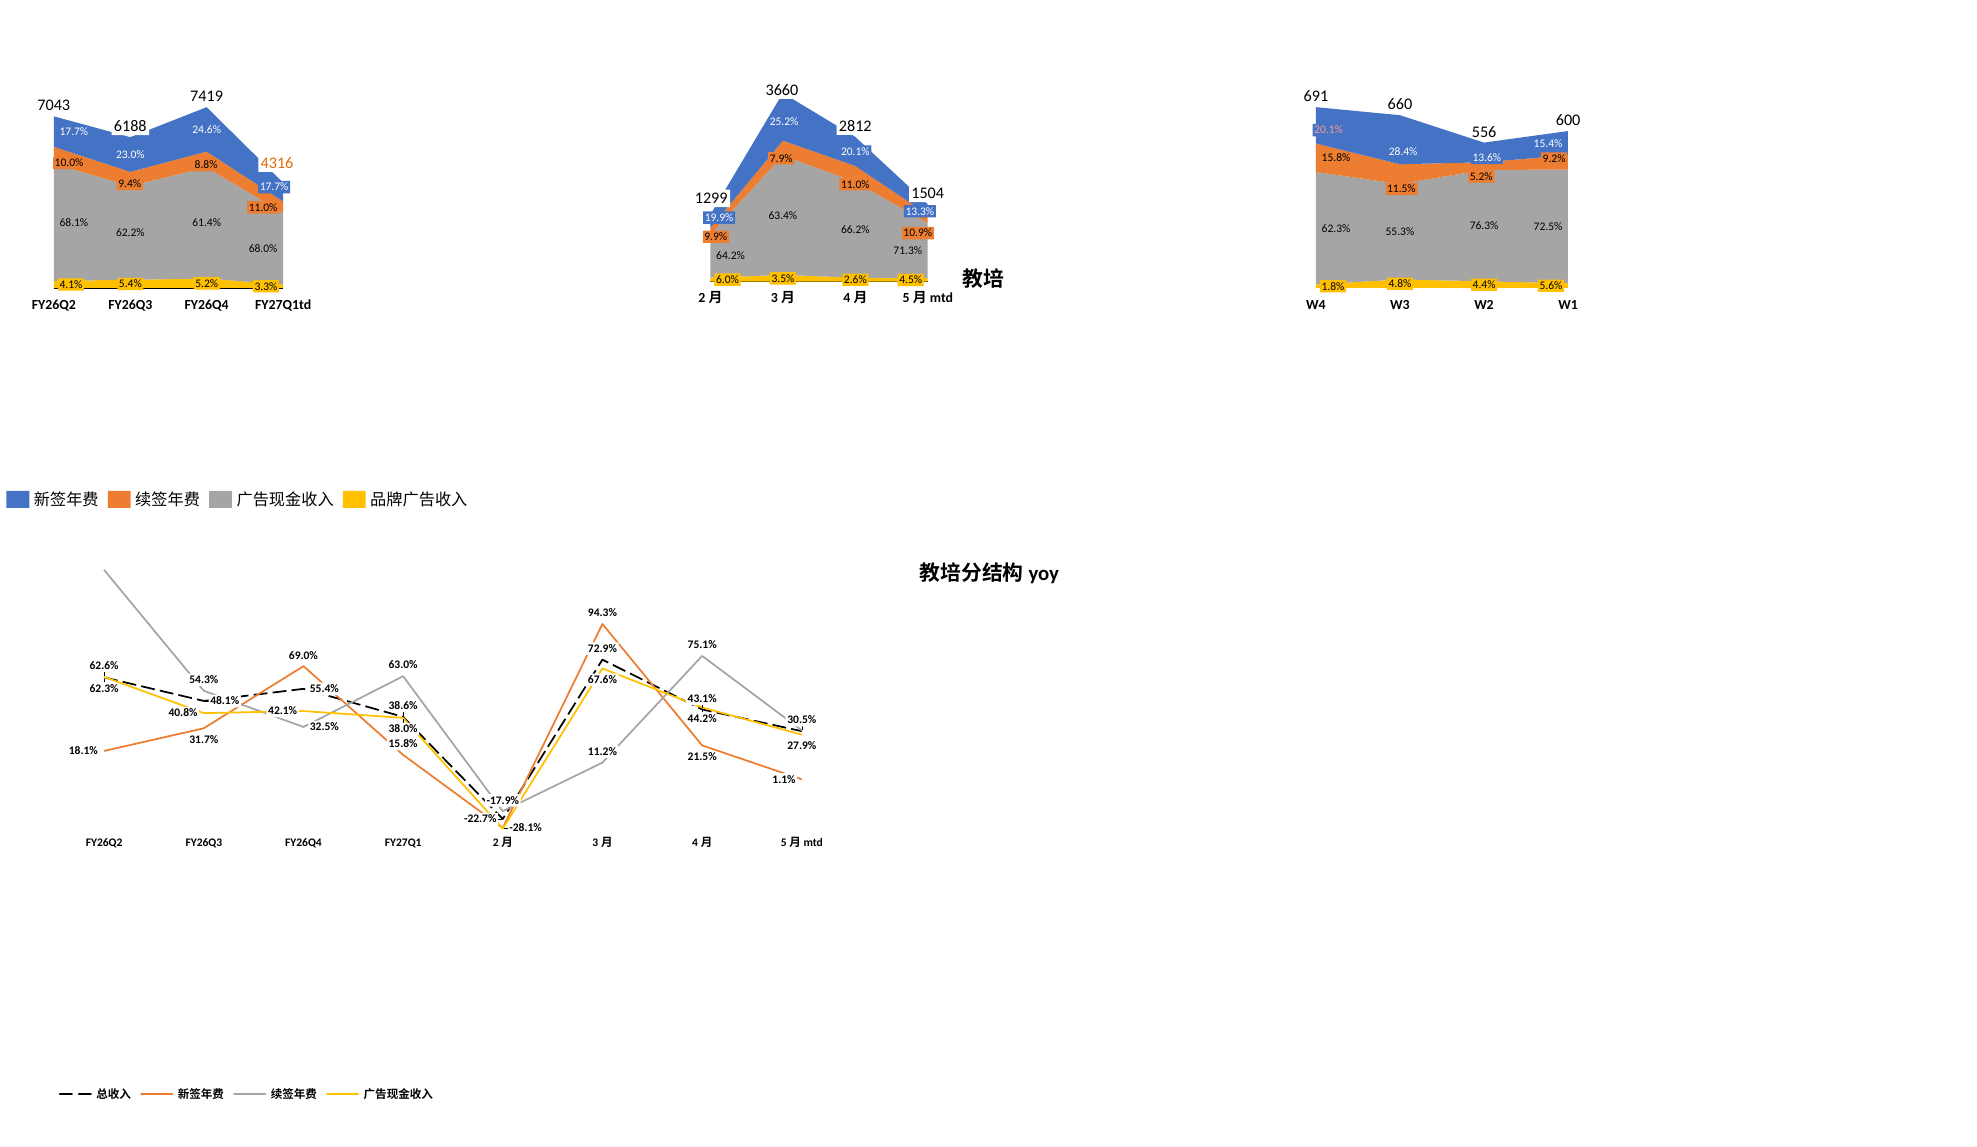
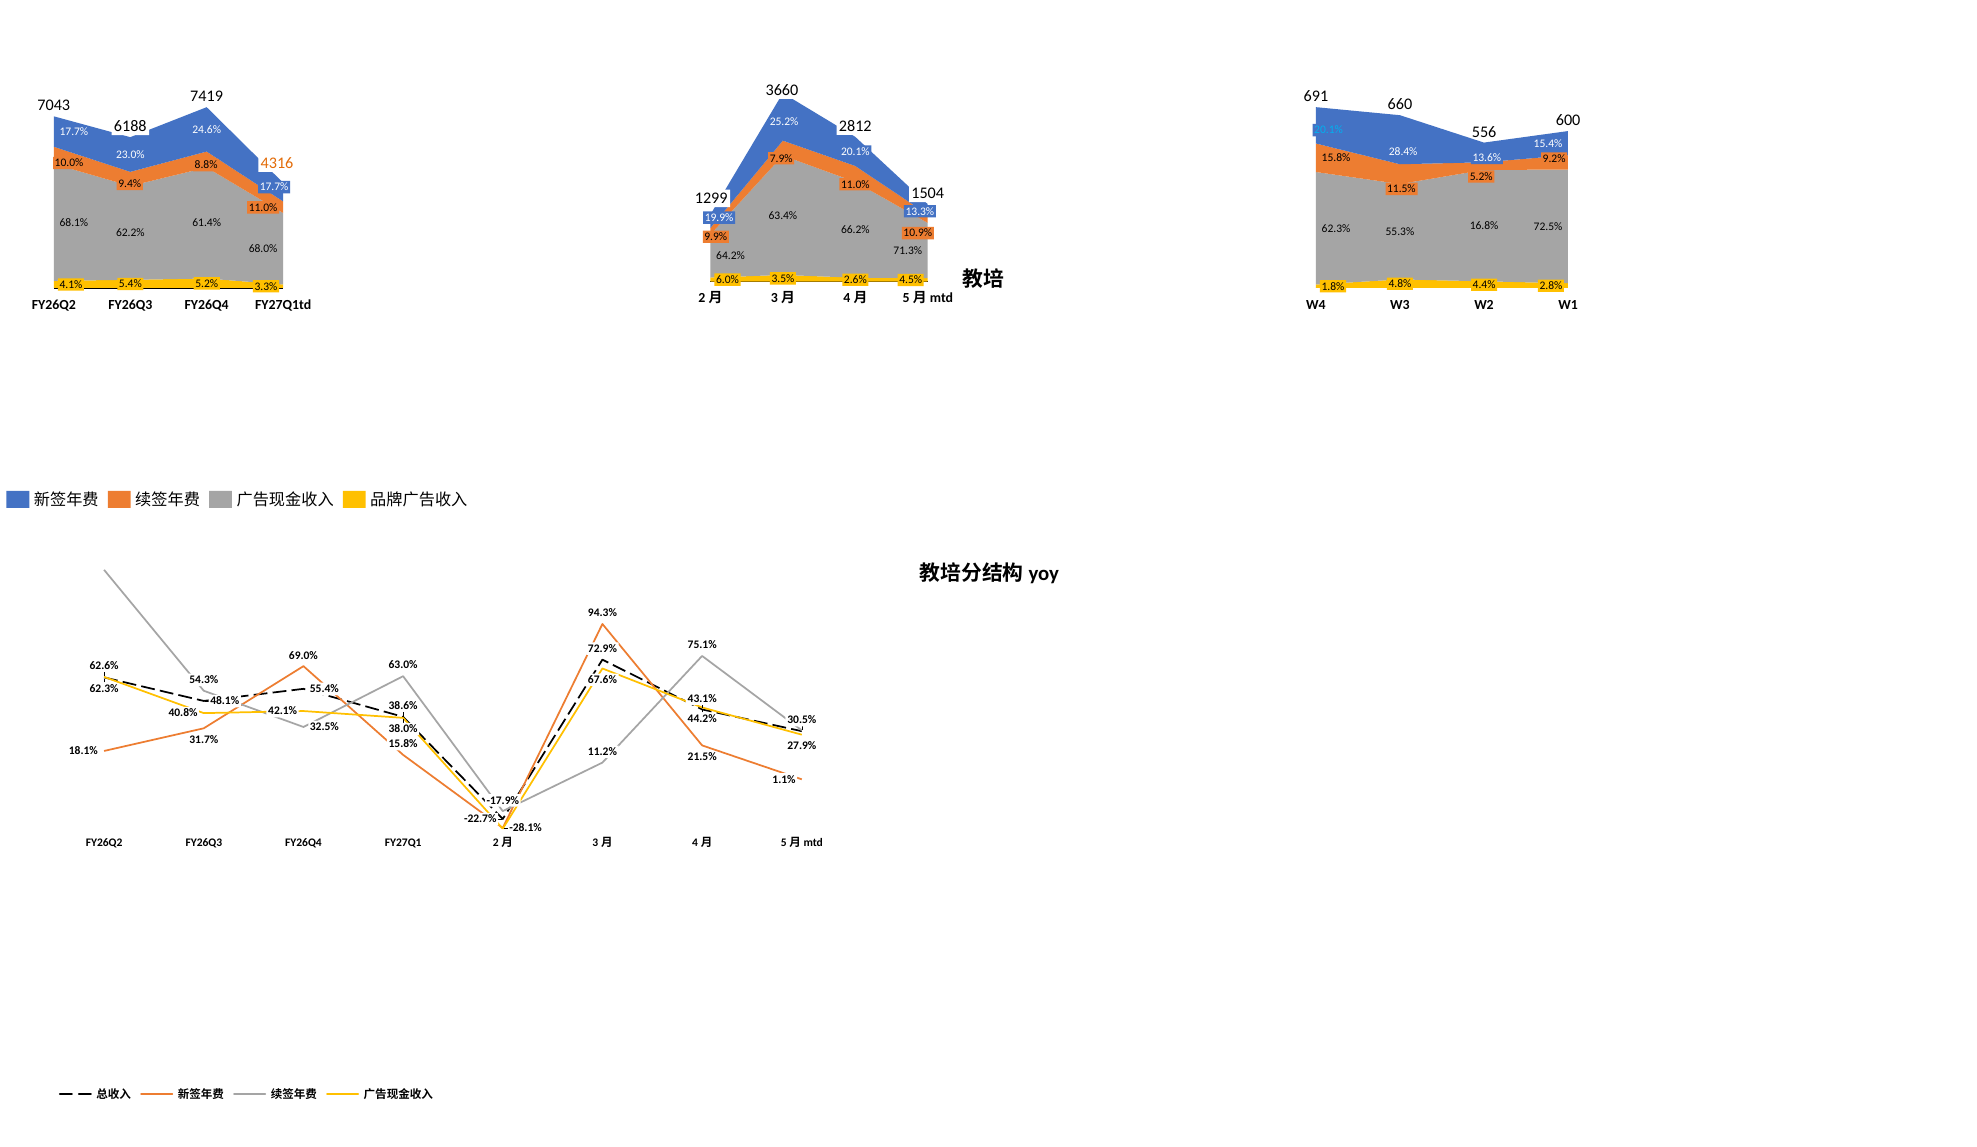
20.1% at (1329, 130) colour: pink -> light blue
76.3%: 76.3% -> 16.8%
5.6%: 5.6% -> 2.8%
